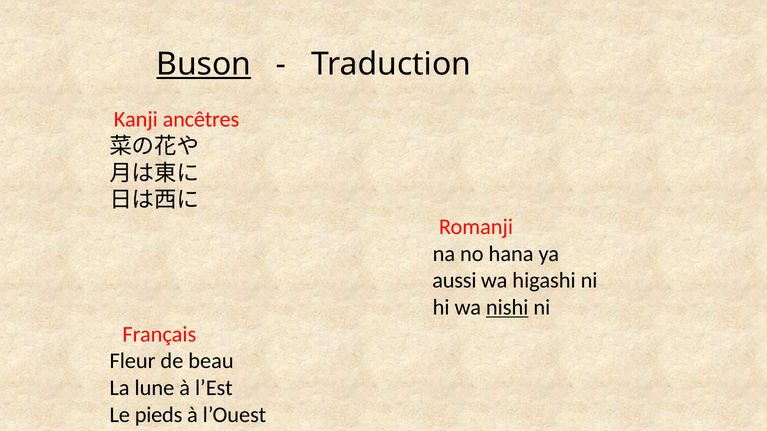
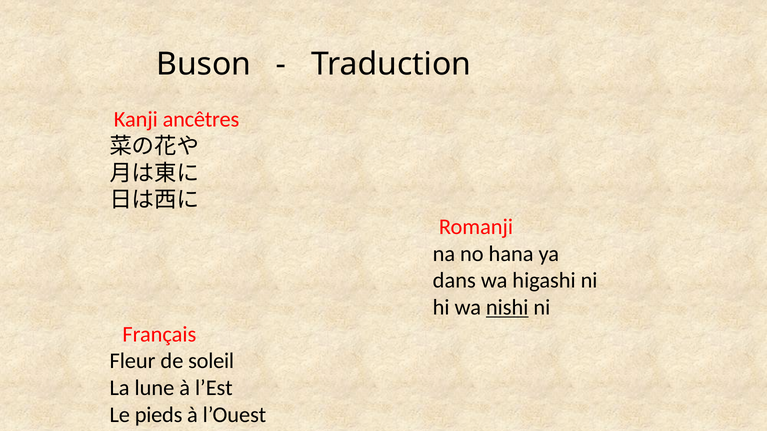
Buson underline: present -> none
aussi: aussi -> dans
beau: beau -> soleil
